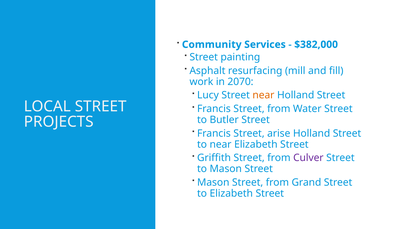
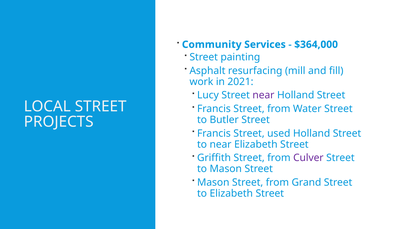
$382,000: $382,000 -> $364,000
2070: 2070 -> 2021
near at (263, 95) colour: orange -> purple
arise: arise -> used
